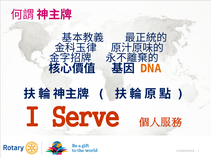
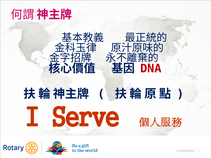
DNA colour: orange -> red
